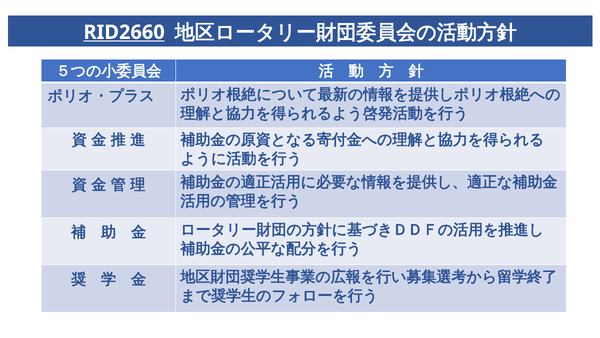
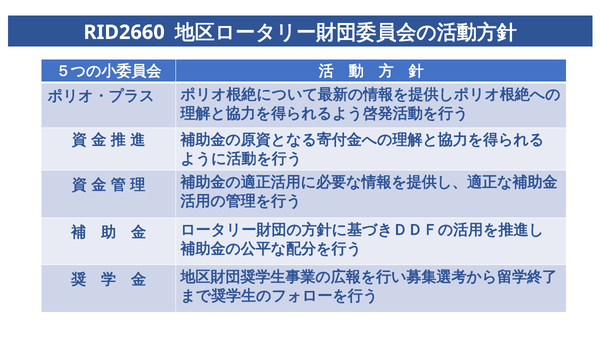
RID2660 underline: present -> none
